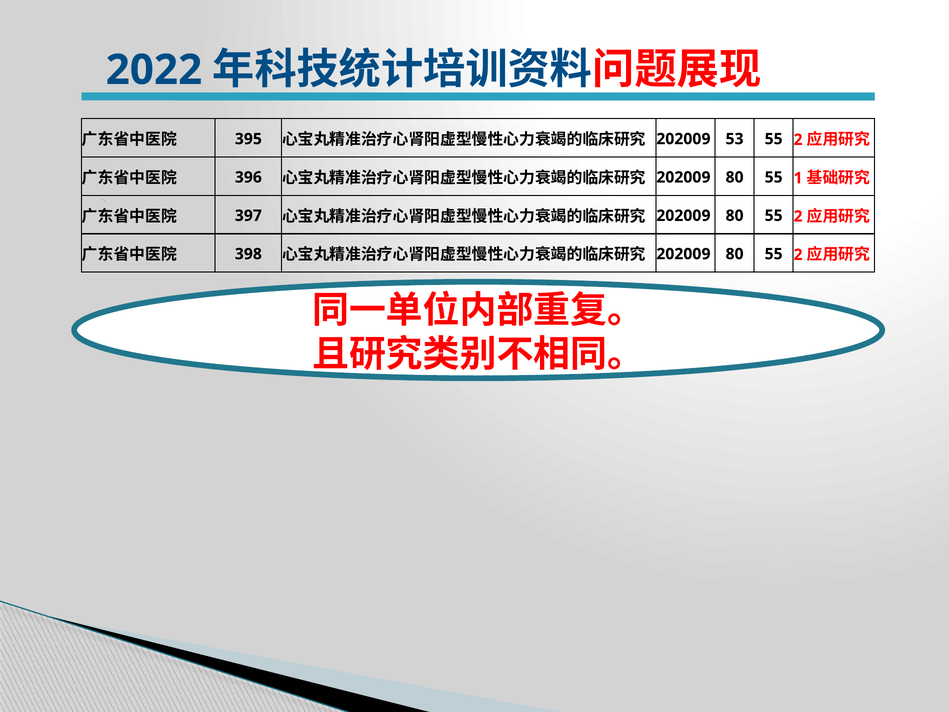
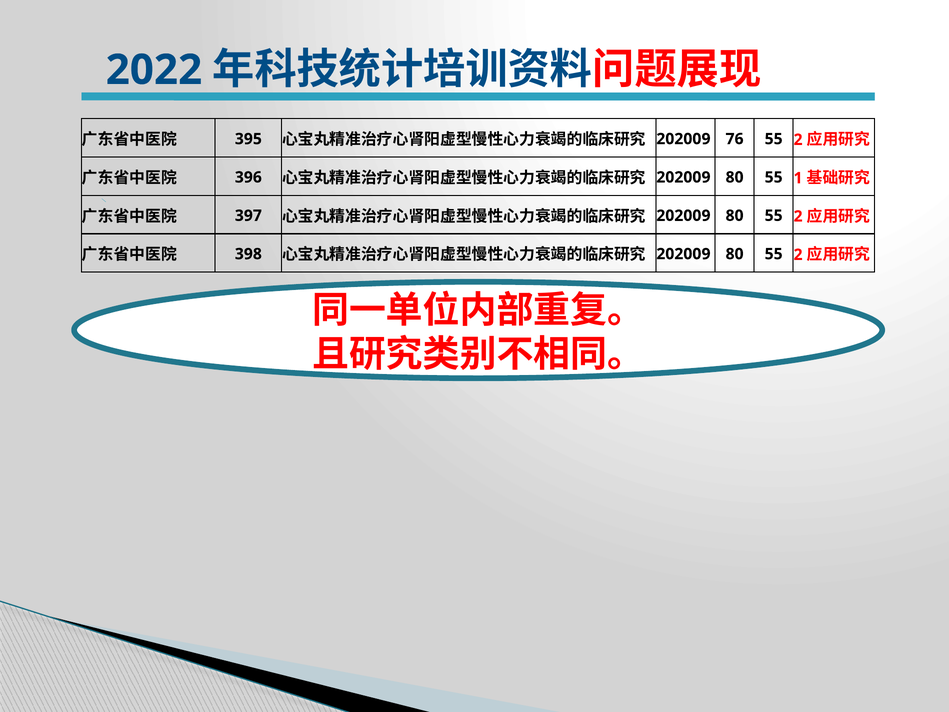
53: 53 -> 76
